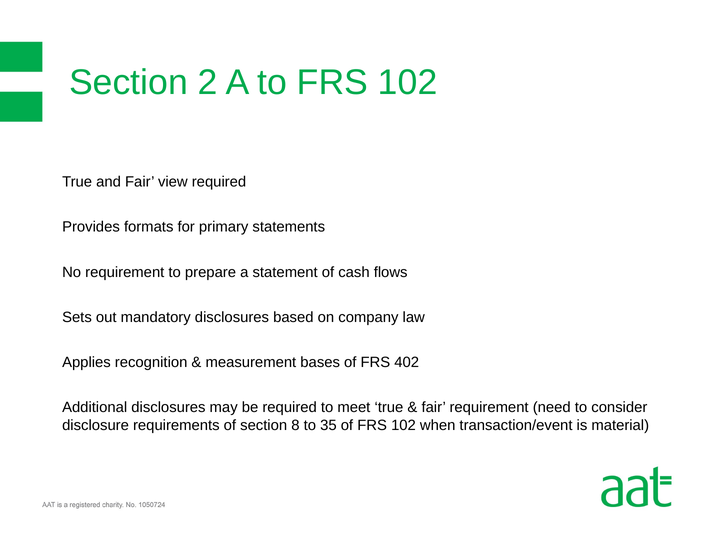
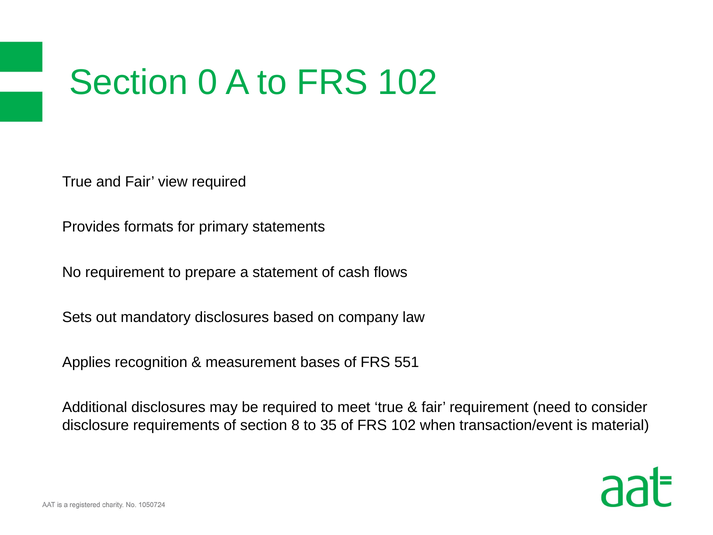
2: 2 -> 0
402: 402 -> 551
